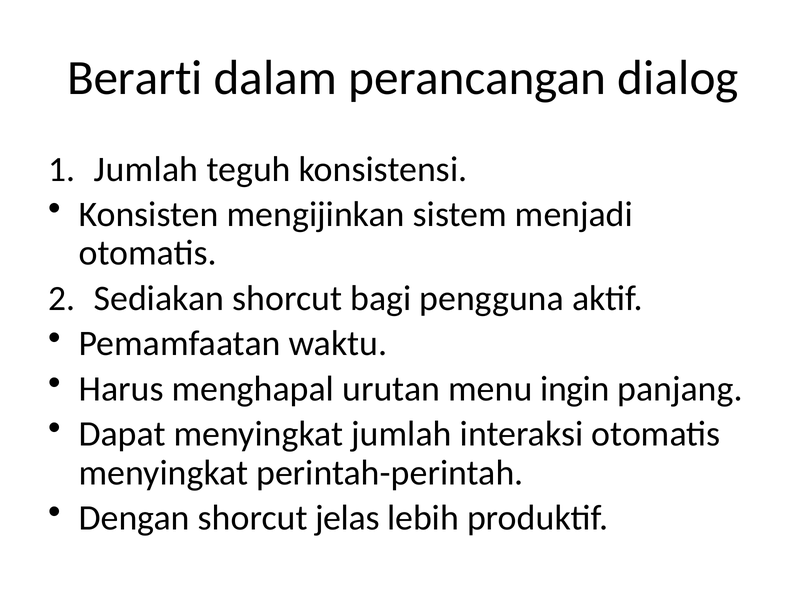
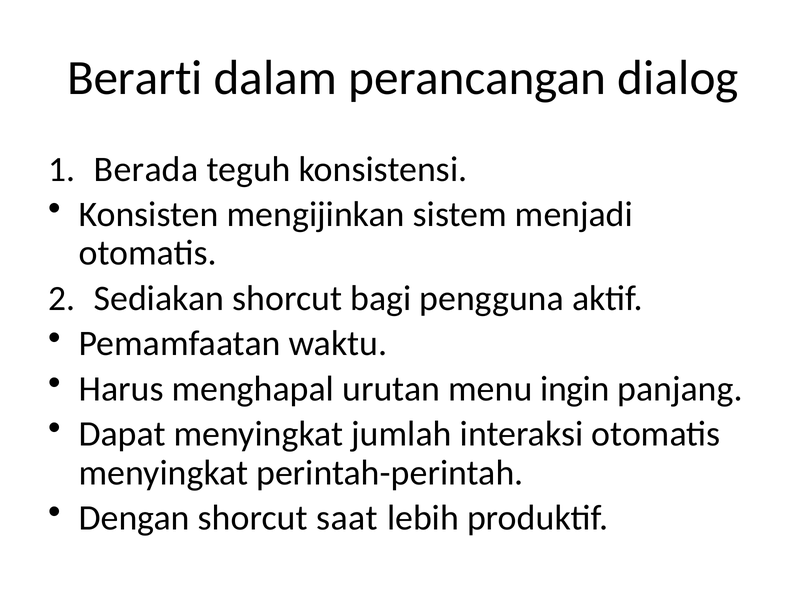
Jumlah at (146, 169): Jumlah -> Berada
jelas: jelas -> saat
